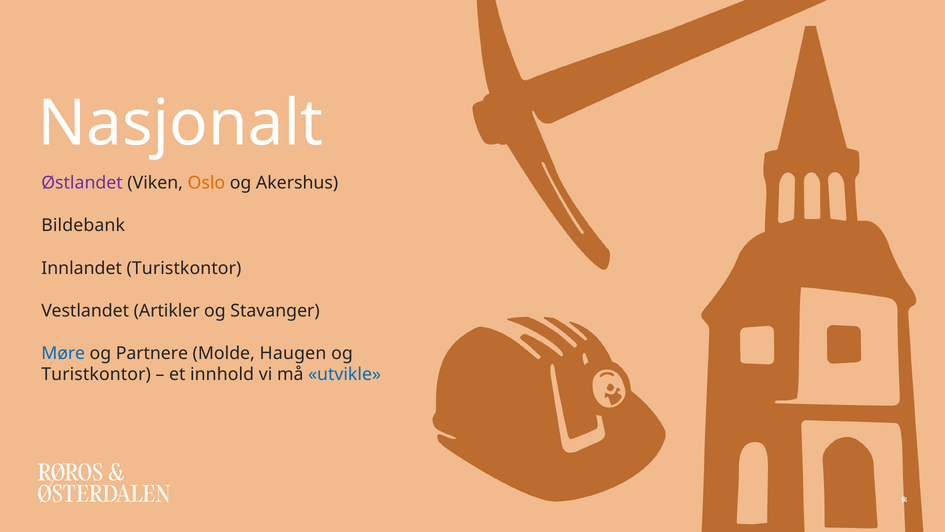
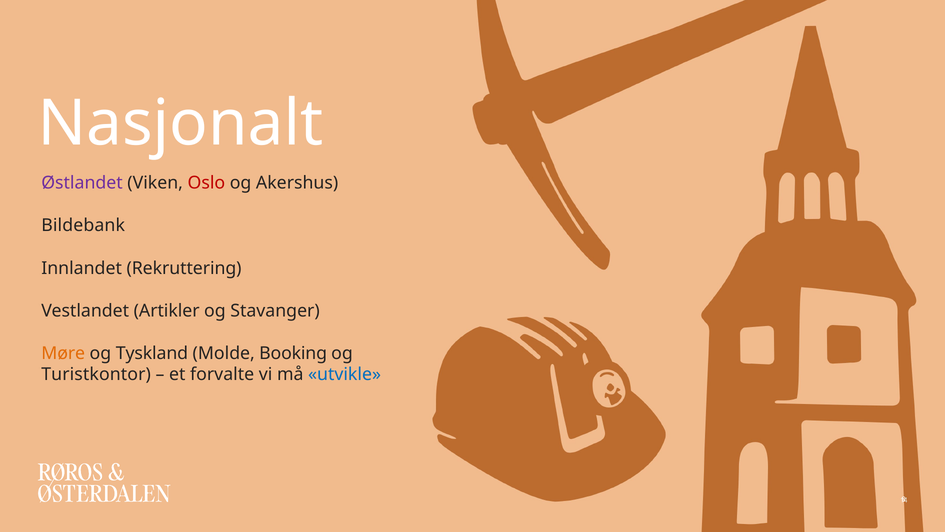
Oslo colour: orange -> red
Innlandet Turistkontor: Turistkontor -> Rekruttering
Møre colour: blue -> orange
Partnere: Partnere -> Tyskland
Haugen: Haugen -> Booking
innhold: innhold -> forvalte
